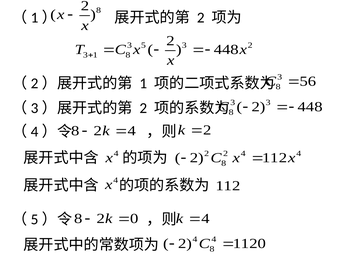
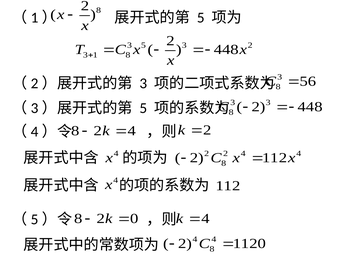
2 at (201, 18): 2 -> 5
1 at (143, 83): 1 -> 3
2 at (143, 108): 2 -> 5
